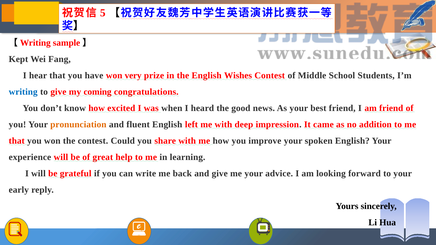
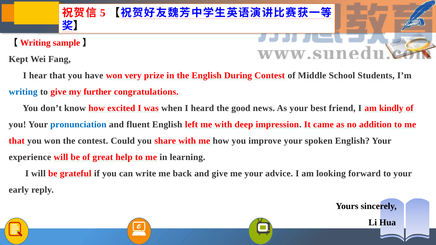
Wishes: Wishes -> During
coming: coming -> further
am friend: friend -> kindly
pronunciation colour: orange -> blue
